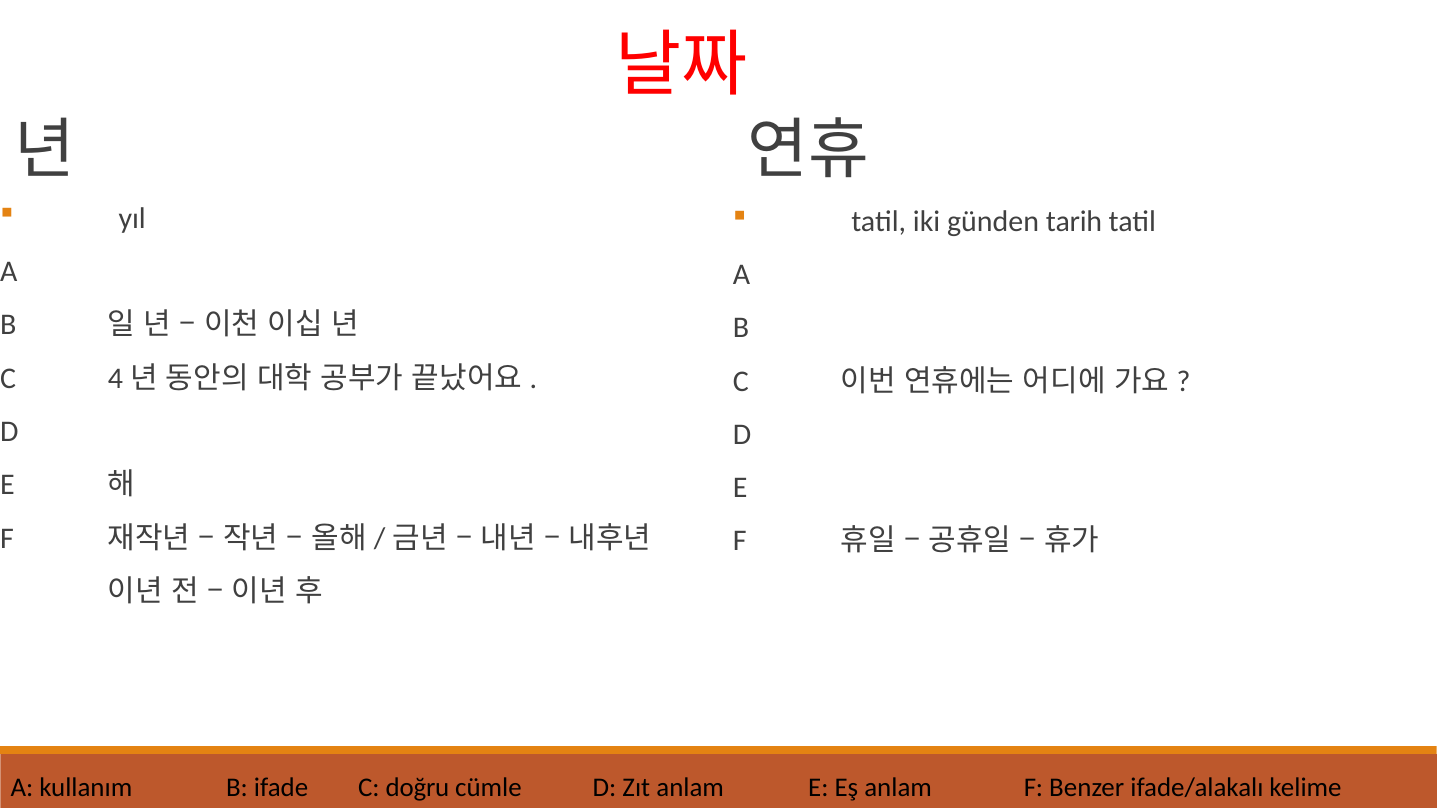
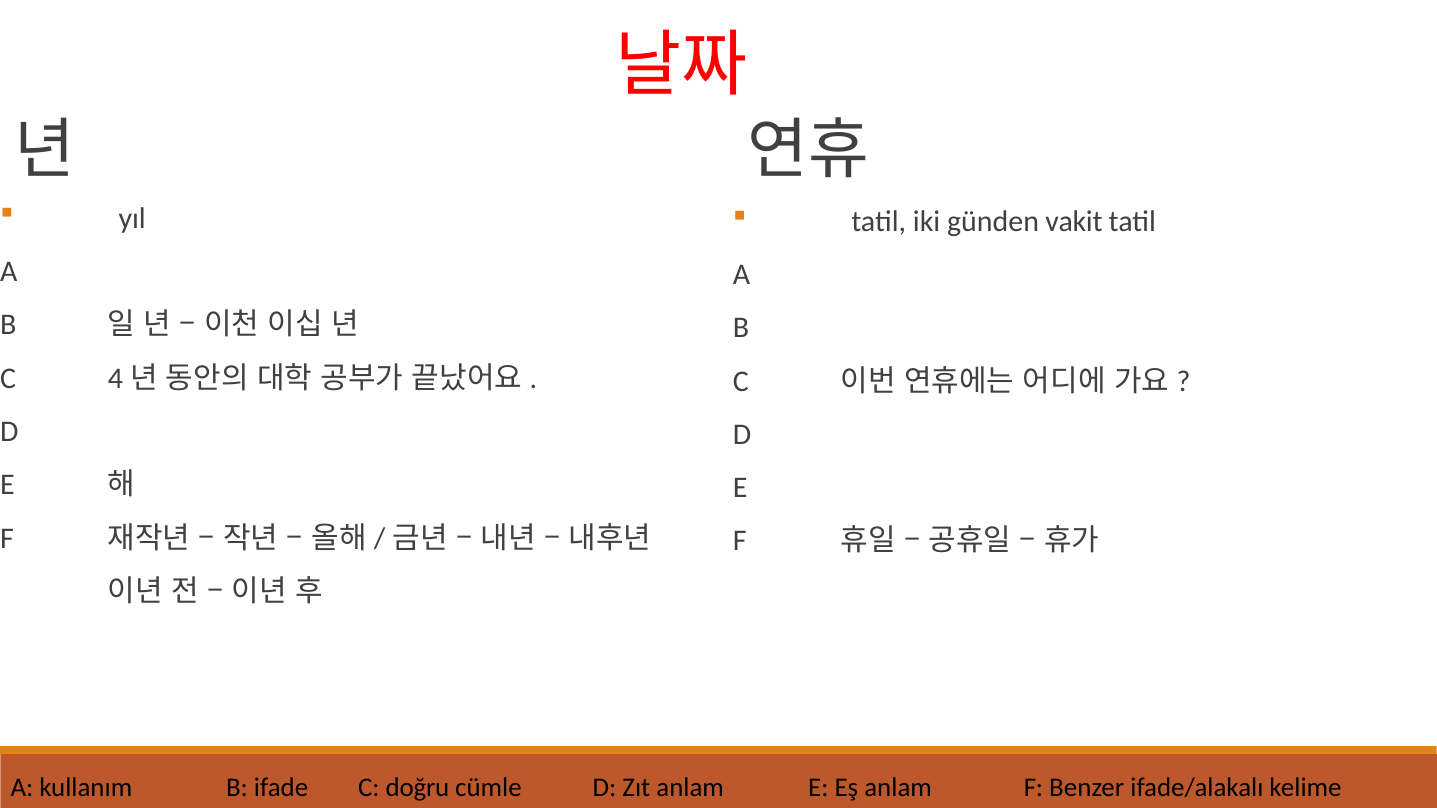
tarih: tarih -> vakit
